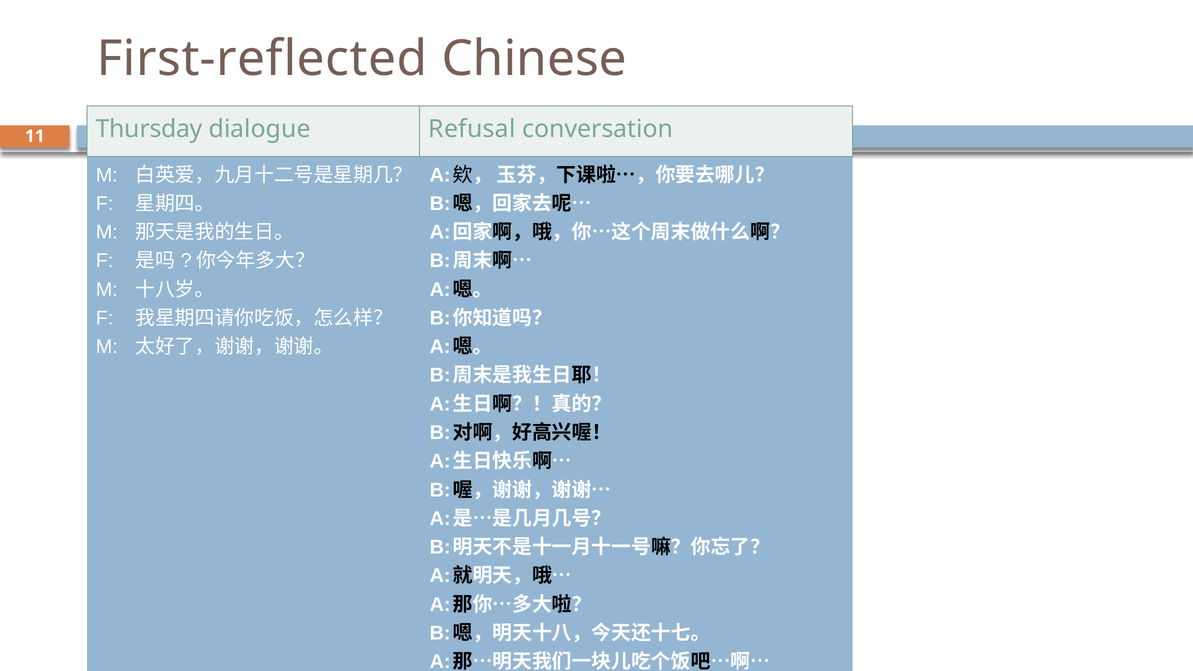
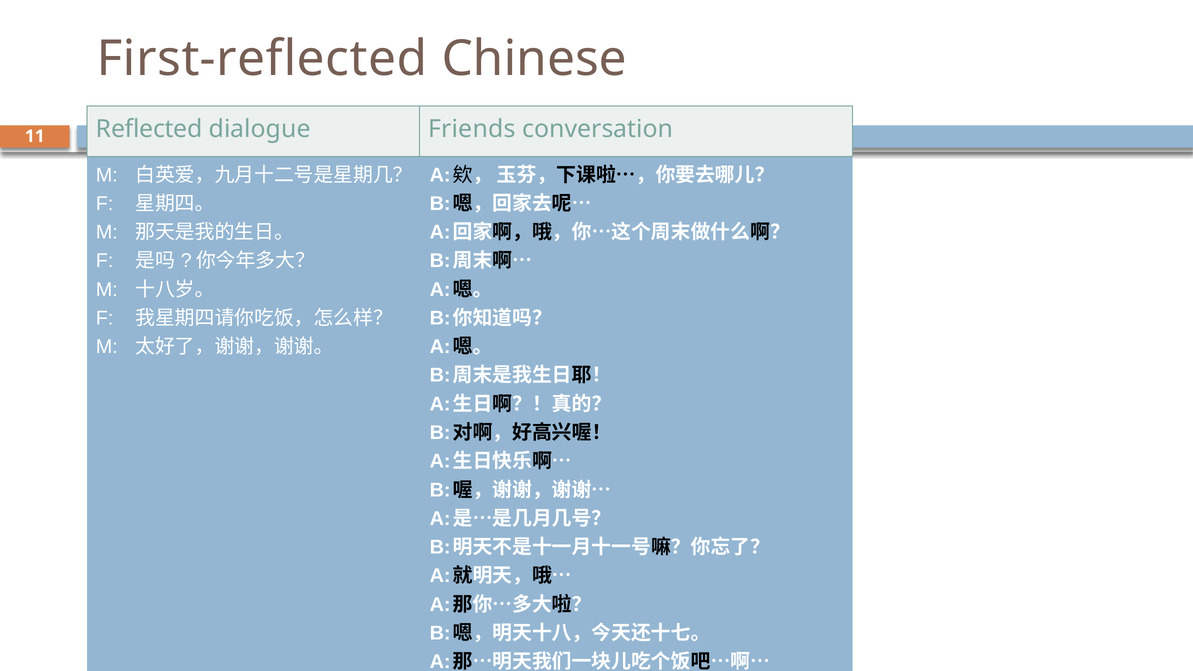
Thursday: Thursday -> Reflected
Refusal: Refusal -> Friends
